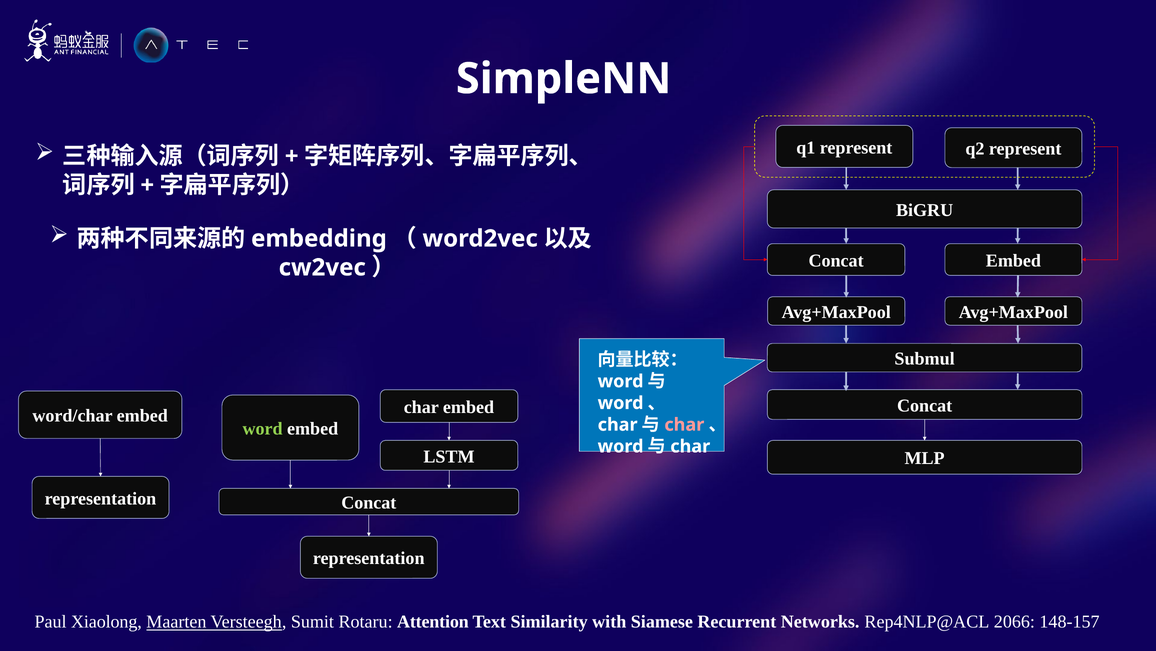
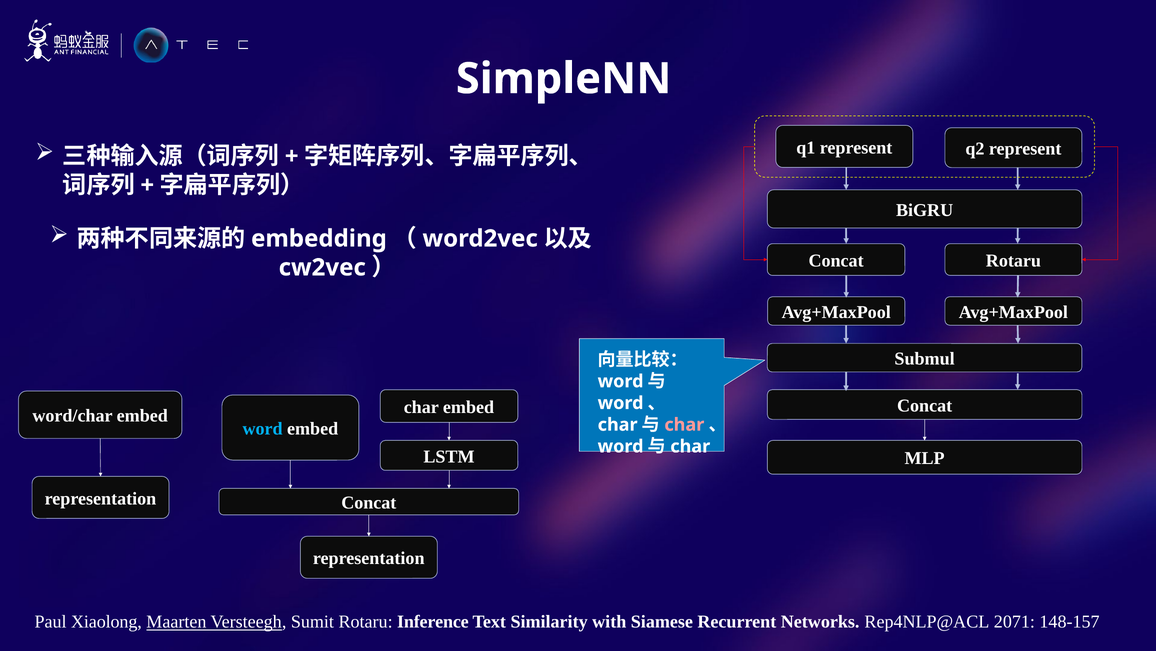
Concat Embed: Embed -> Rotaru
word at (263, 428) colour: light green -> light blue
Attention: Attention -> Inference
2066: 2066 -> 2071
